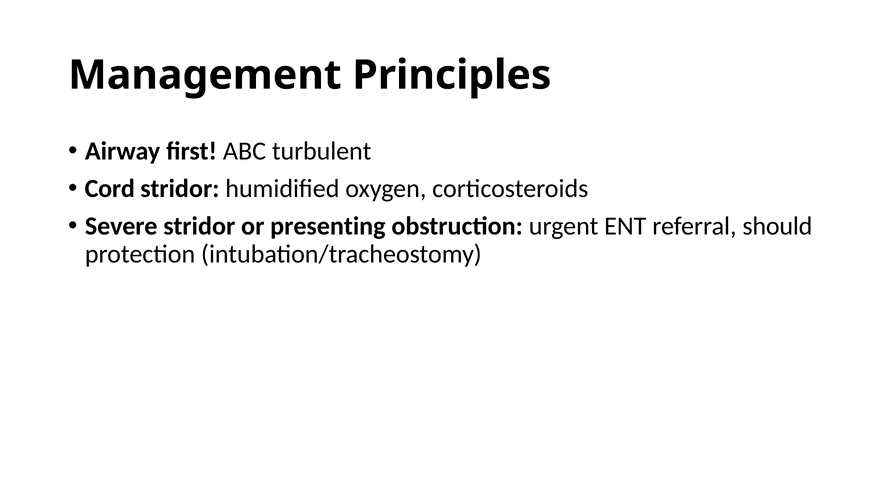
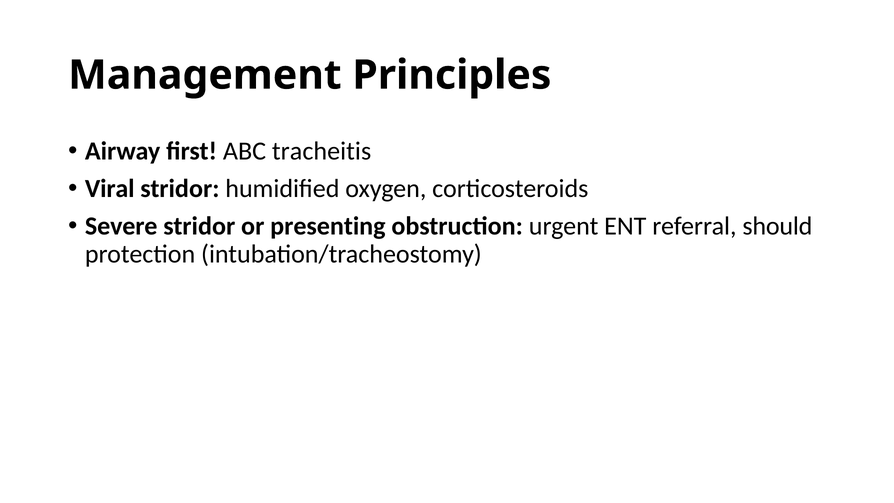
turbulent: turbulent -> tracheitis
Cord: Cord -> Viral
